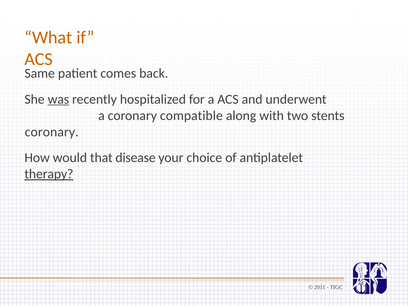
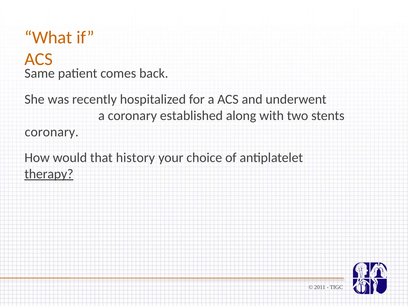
was underline: present -> none
compatible: compatible -> established
disease: disease -> history
